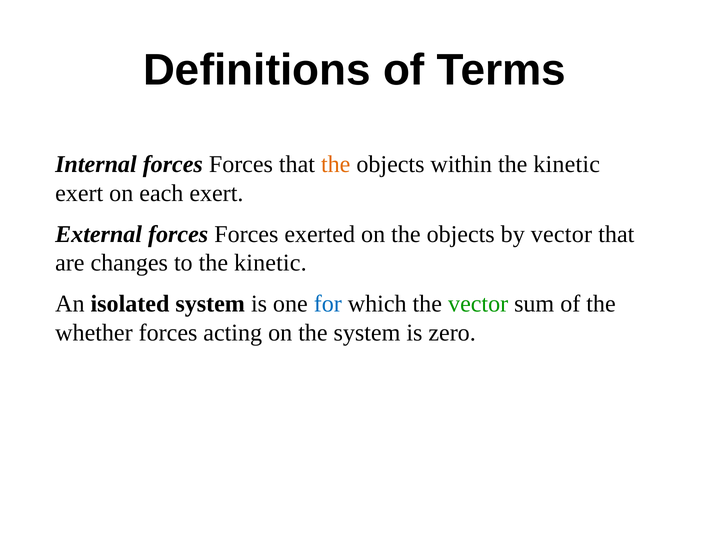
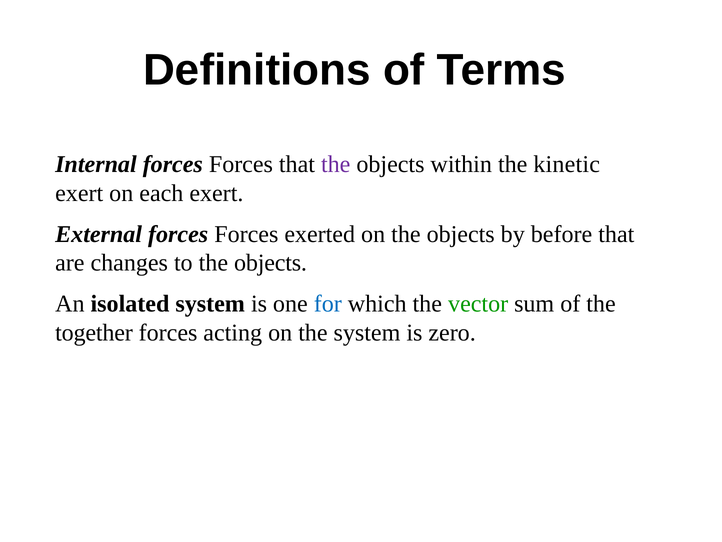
the at (336, 164) colour: orange -> purple
by vector: vector -> before
to the kinetic: kinetic -> objects
whether: whether -> together
